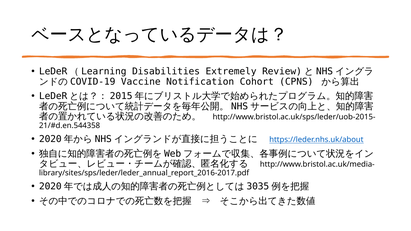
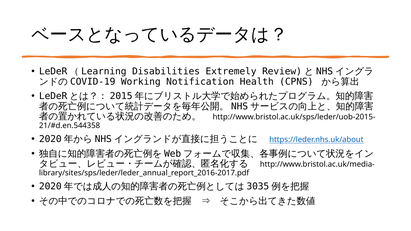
Vaccine: Vaccine -> Working
Cohort: Cohort -> Health
